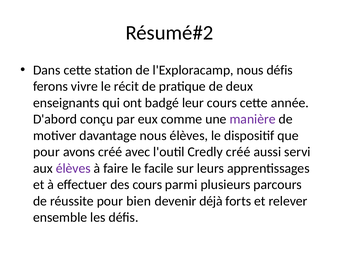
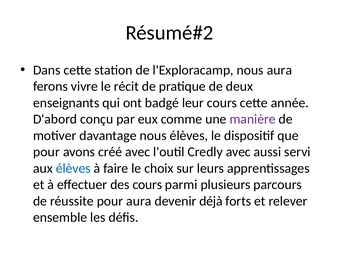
nous défis: défis -> aura
Credly créé: créé -> avec
élèves at (73, 169) colour: purple -> blue
facile: facile -> choix
pour bien: bien -> aura
